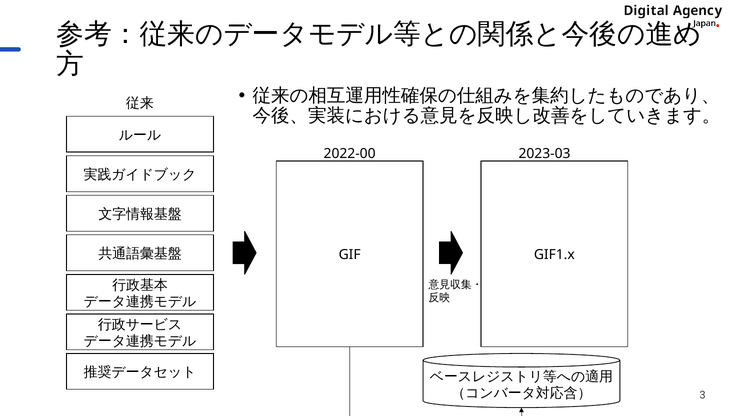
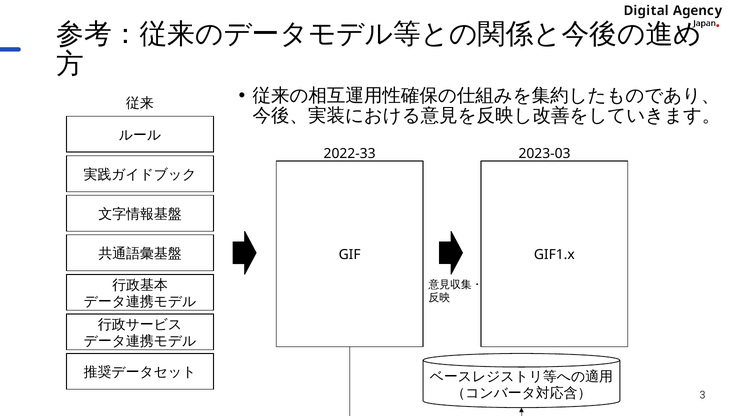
2022-00: 2022-00 -> 2022-33
